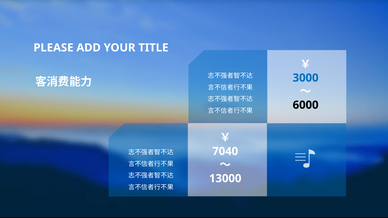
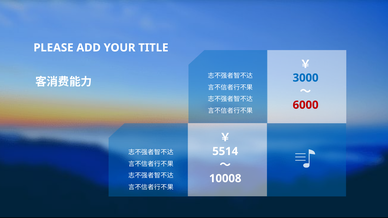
6000 colour: black -> red
7040: 7040 -> 5514
13000: 13000 -> 10008
